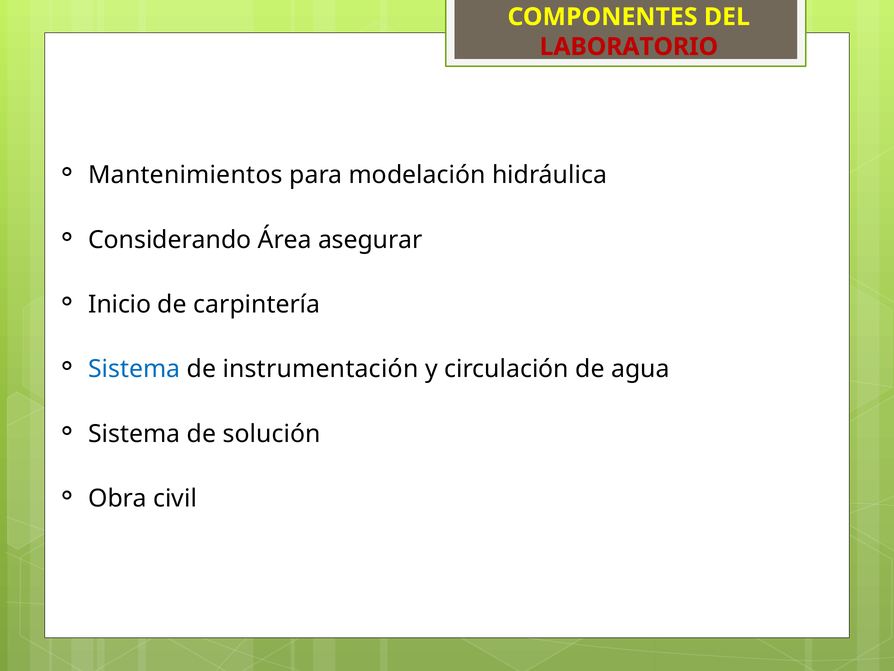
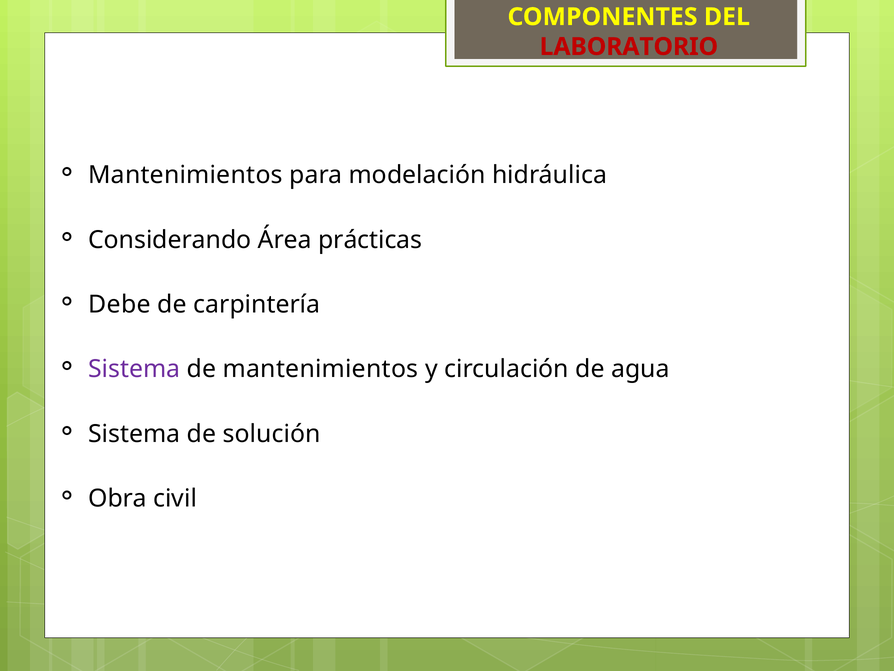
asegurar: asegurar -> prácticas
Inicio: Inicio -> Debe
Sistema at (134, 369) colour: blue -> purple
de instrumentación: instrumentación -> mantenimientos
